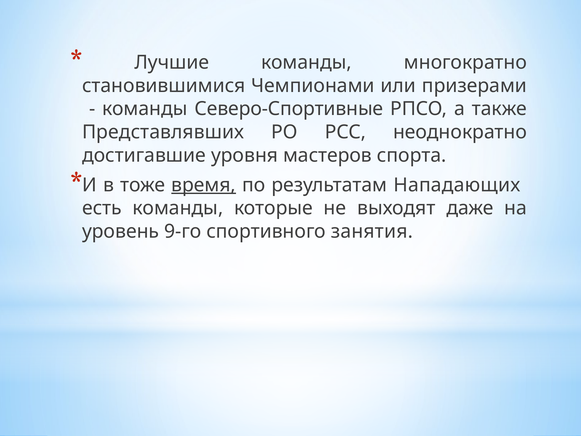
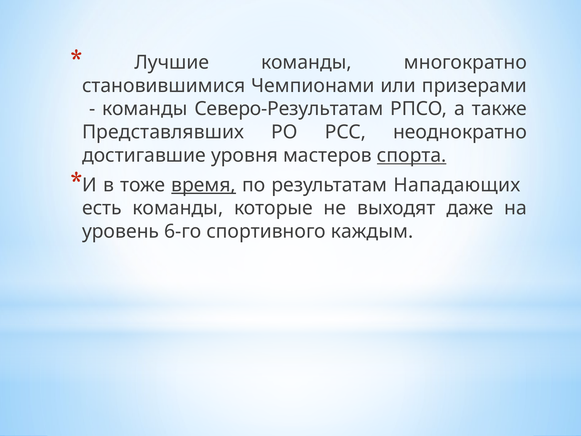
Северо-Спортивные: Северо-Спортивные -> Северо-Результатам
спорта underline: none -> present
9-го: 9-го -> 6-го
занятия: занятия -> каждым
